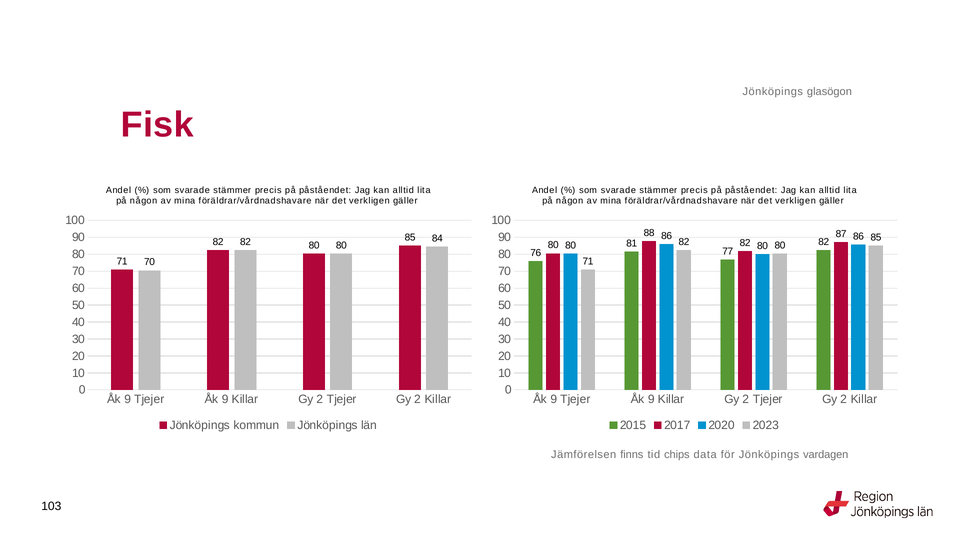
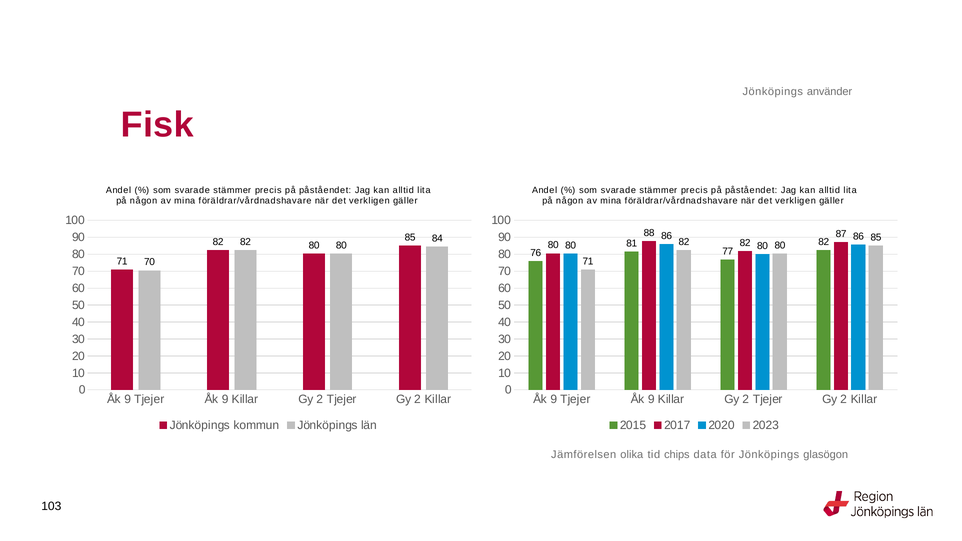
glasögon: glasögon -> använder
finns: finns -> olika
vardagen: vardagen -> glasögon
